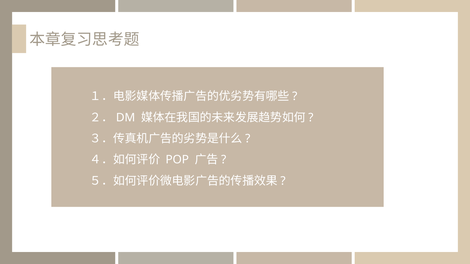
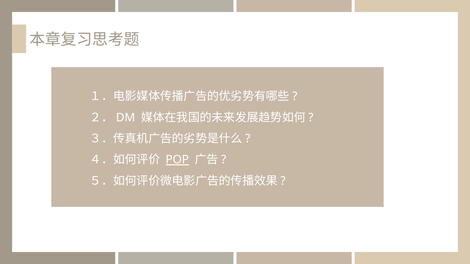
POP underline: none -> present
